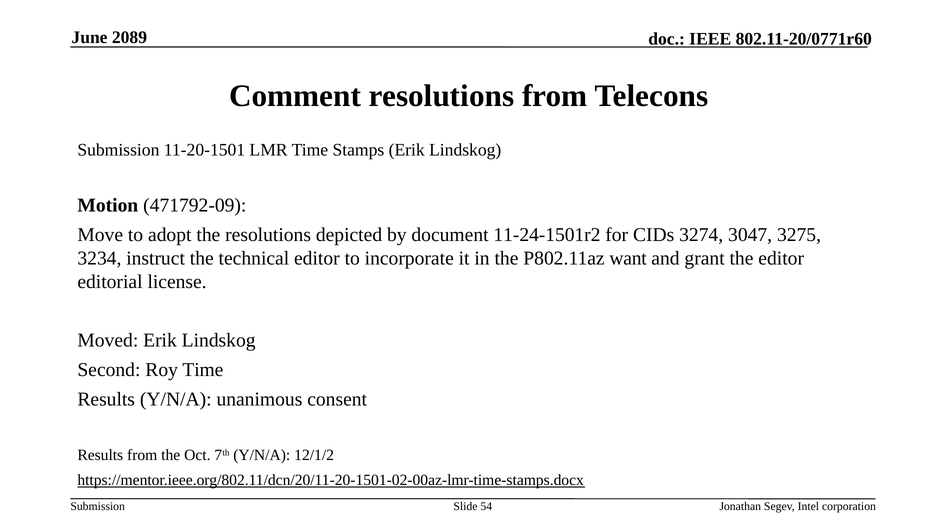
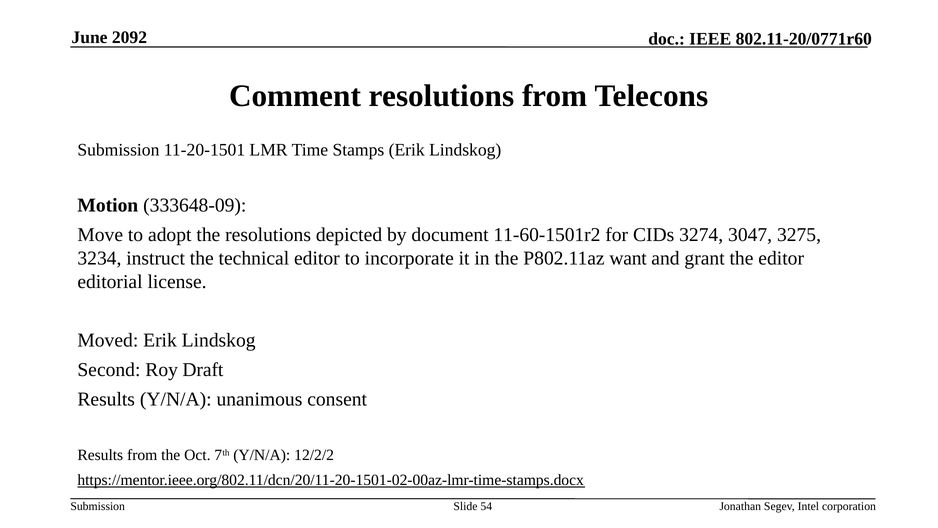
2089: 2089 -> 2092
471792-09: 471792-09 -> 333648-09
11-24-1501r2: 11-24-1501r2 -> 11-60-1501r2
Roy Time: Time -> Draft
12/1/2: 12/1/2 -> 12/2/2
